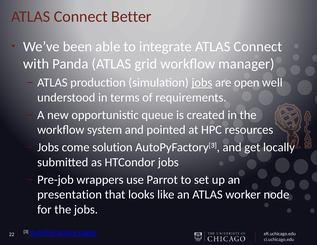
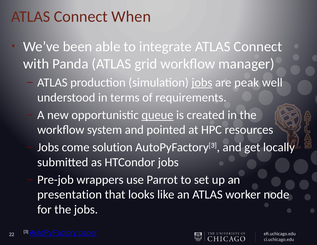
Better: Better -> When
open: open -> peak
queue underline: none -> present
